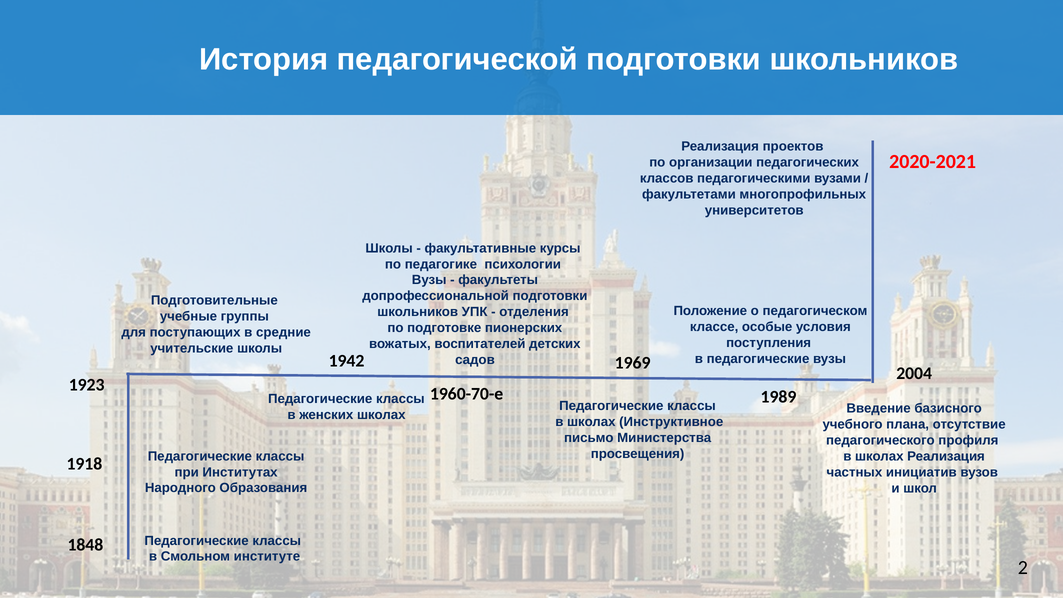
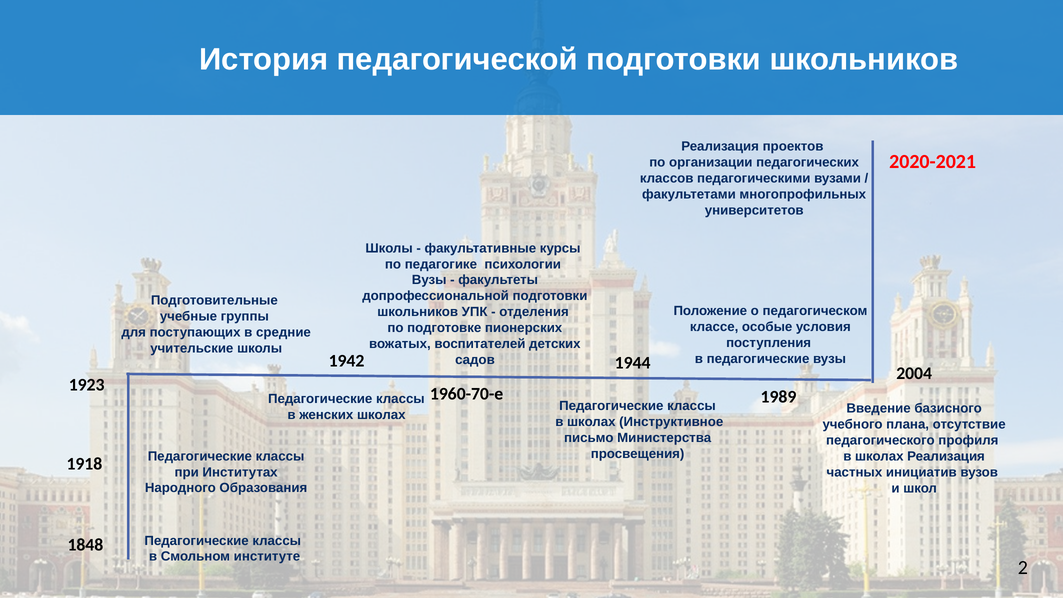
1969: 1969 -> 1944
